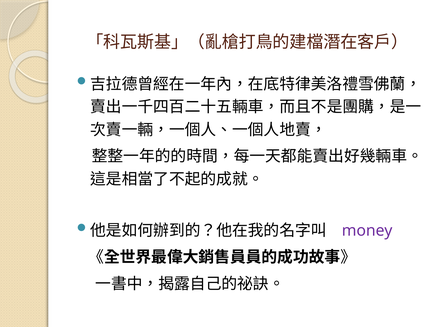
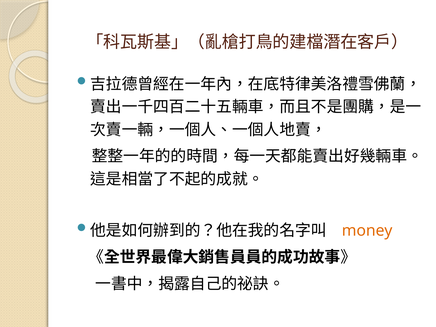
money colour: purple -> orange
